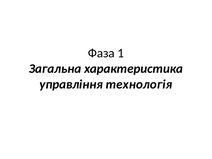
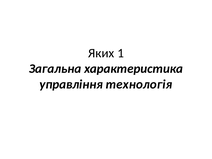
Фаза: Фаза -> Яких
